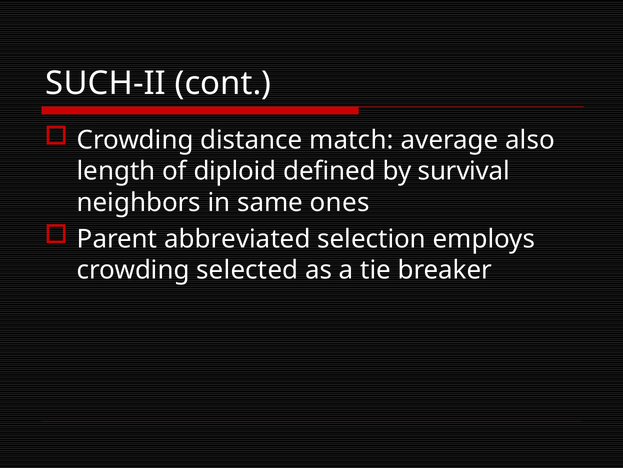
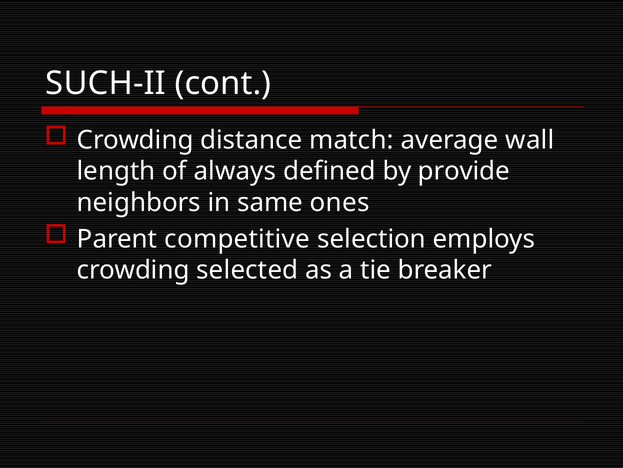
also: also -> wall
diploid: diploid -> always
survival: survival -> provide
abbreviated: abbreviated -> competitive
